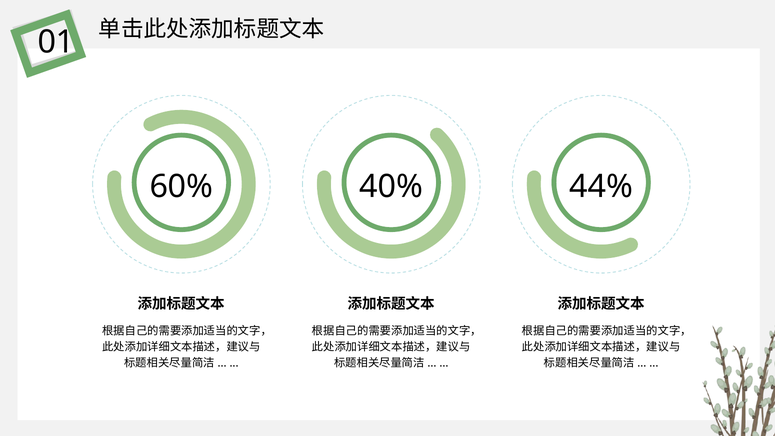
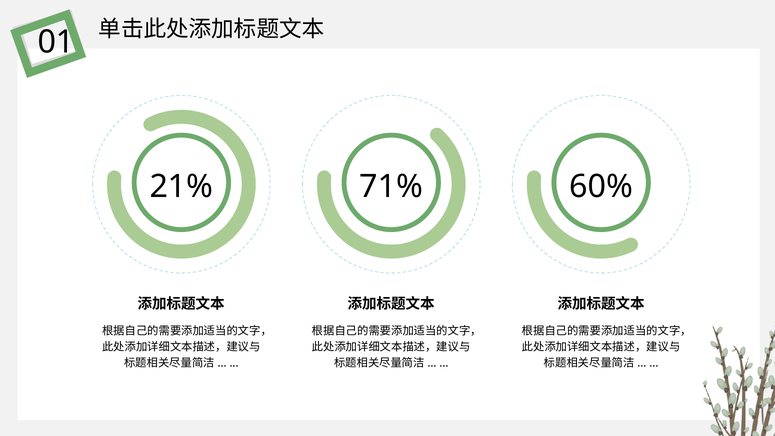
60%: 60% -> 21%
40%: 40% -> 71%
44%: 44% -> 60%
